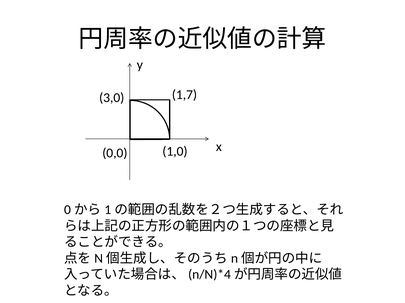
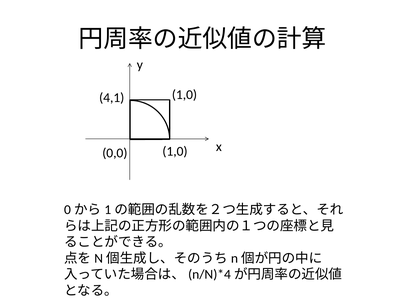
1,7 at (184, 95): 1,7 -> 1,0
3,0: 3,0 -> 4,1
